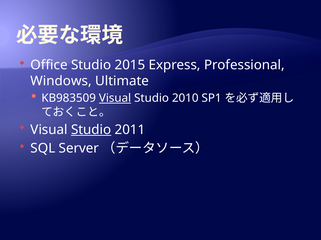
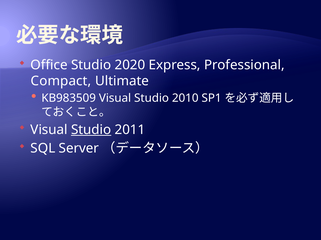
2015: 2015 -> 2020
Windows: Windows -> Compact
Visual at (115, 98) underline: present -> none
